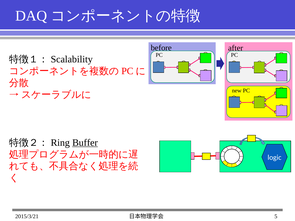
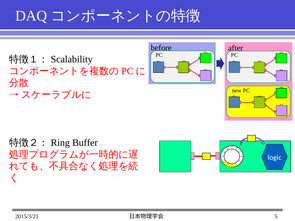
Buffer underline: present -> none
